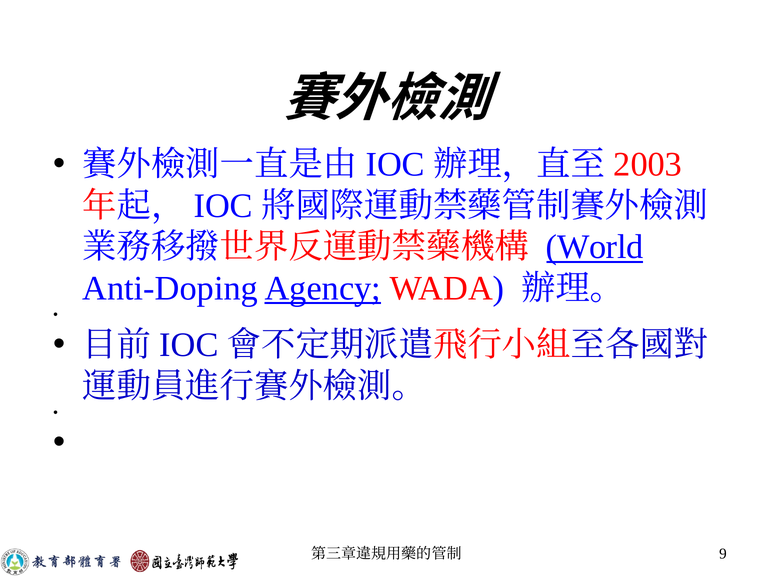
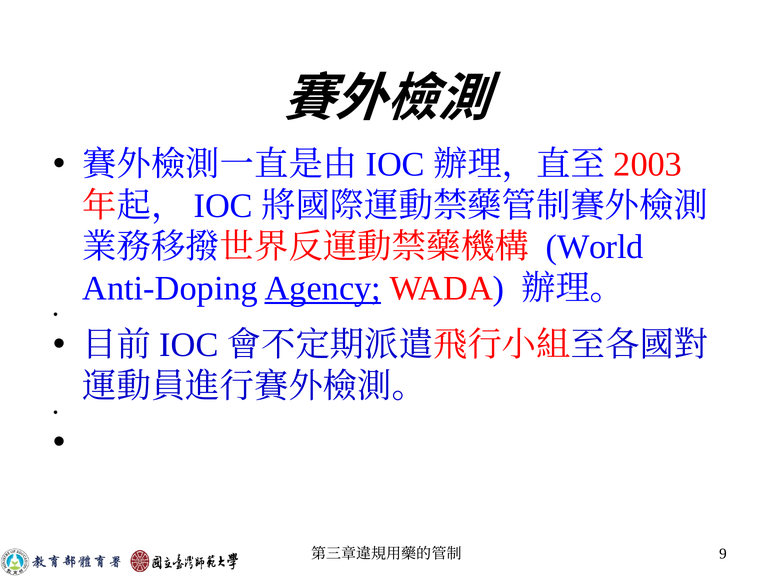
World underline: present -> none
